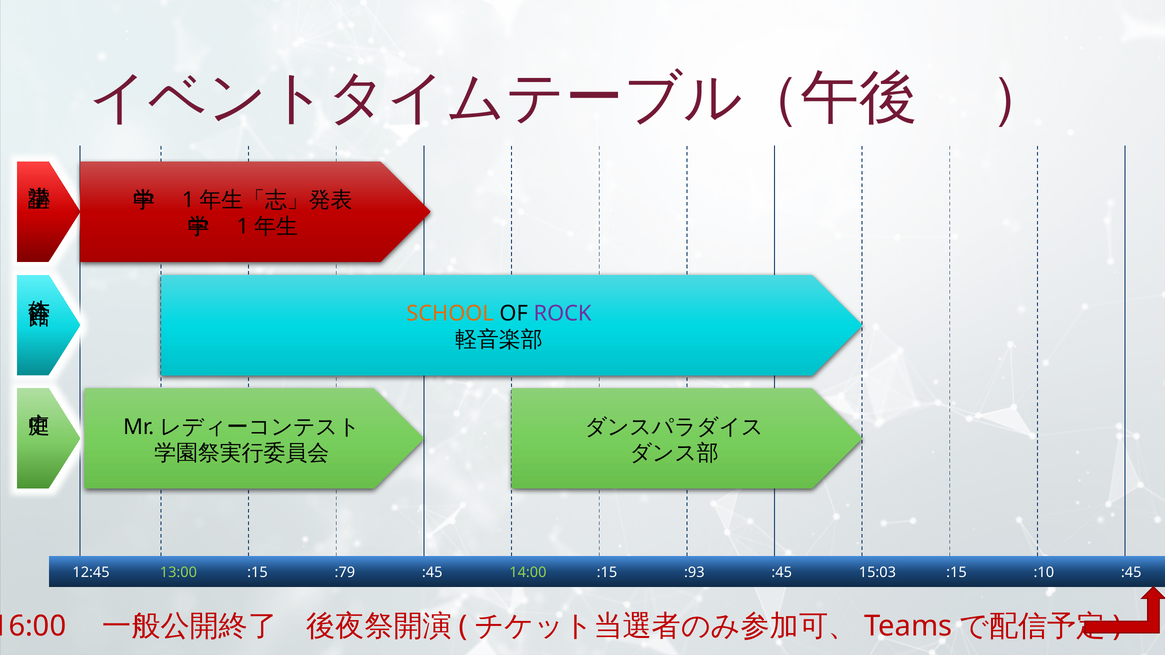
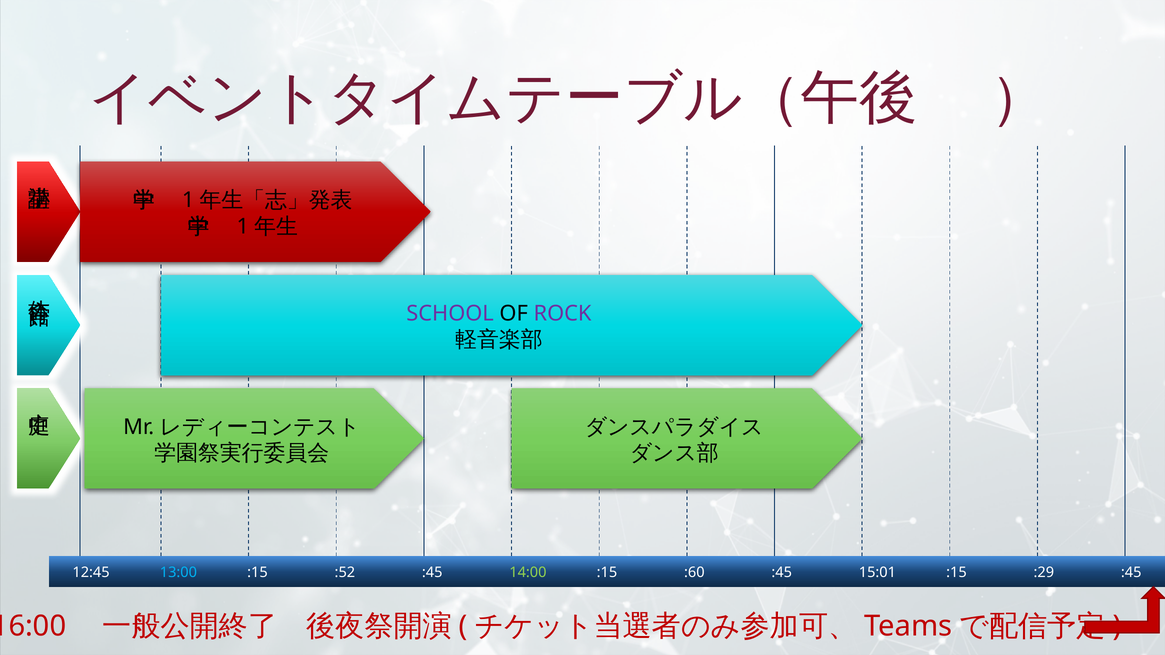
SCHOOL colour: orange -> purple
13:00 colour: light green -> light blue
:79: :79 -> :52
:93: :93 -> :60
15:03: 15:03 -> 15:01
:10: :10 -> :29
